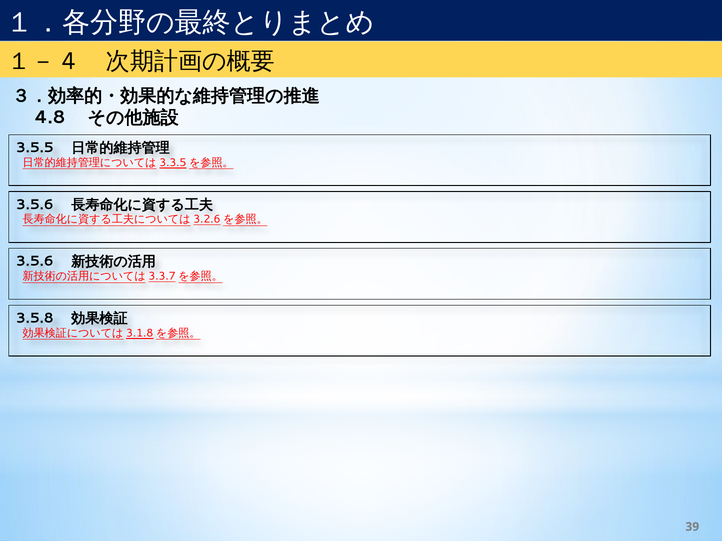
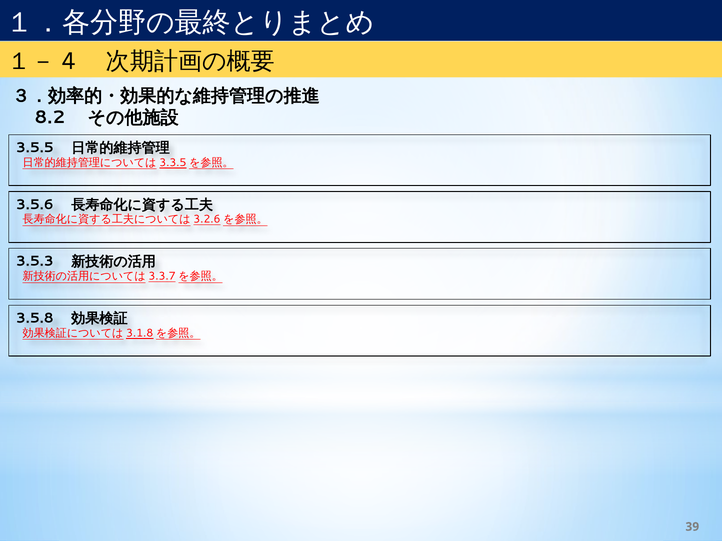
4.8: 4.8 -> 8.2
3.5.6 at (35, 262): 3.5.6 -> 3.5.3
